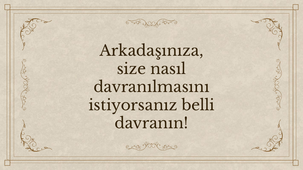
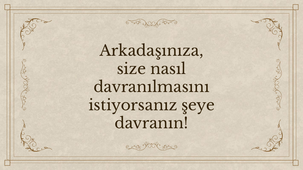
belli: belli -> şeye
